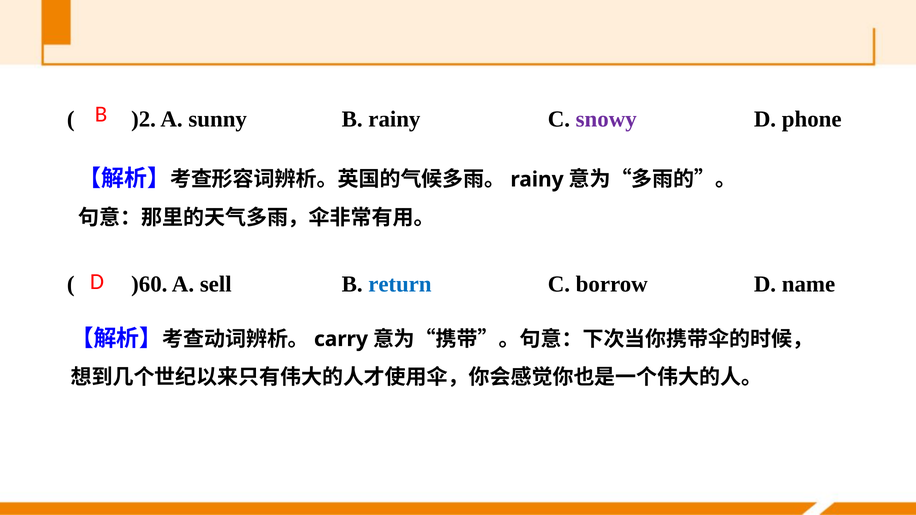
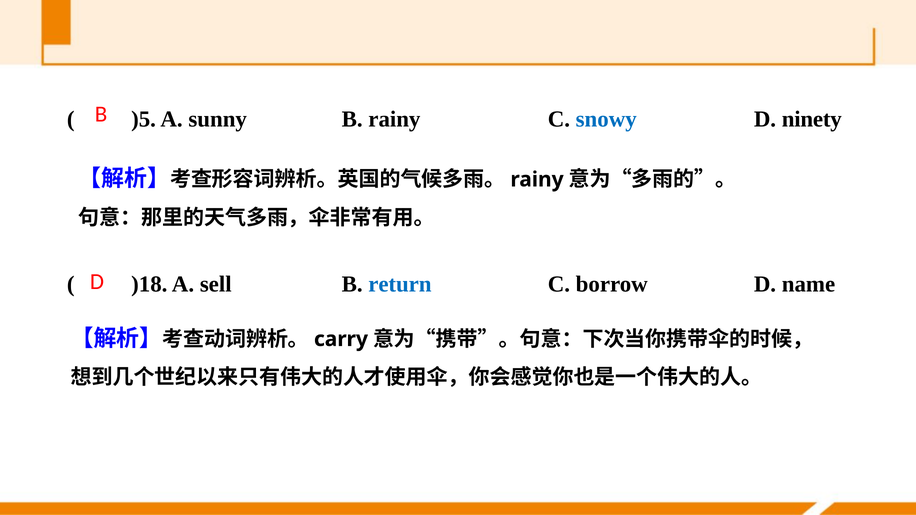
)2: )2 -> )5
snowy colour: purple -> blue
phone: phone -> ninety
)60: )60 -> )18
